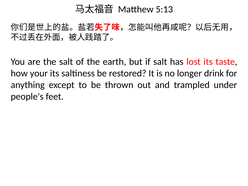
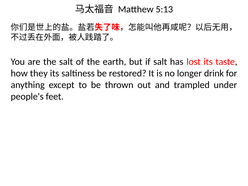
your: your -> they
